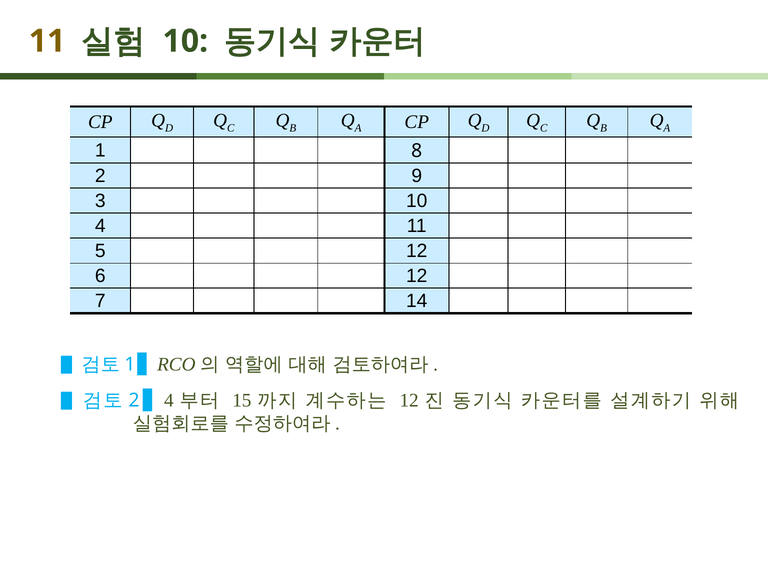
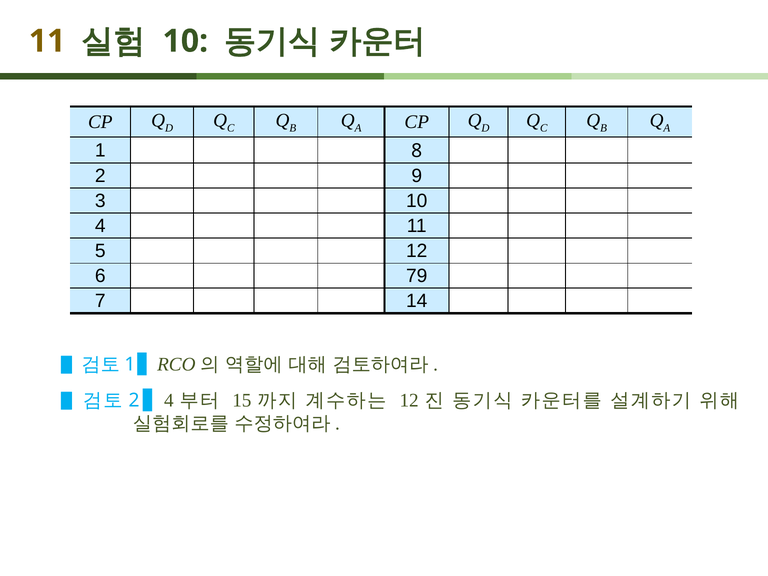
6 12: 12 -> 79
